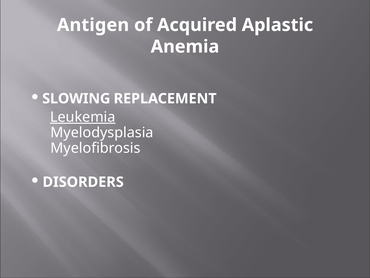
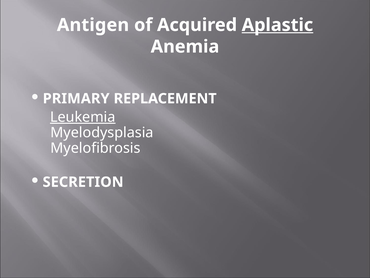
Aplastic underline: none -> present
SLOWING: SLOWING -> PRIMARY
DISORDERS: DISORDERS -> SECRETION
